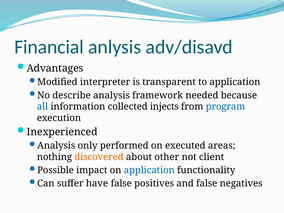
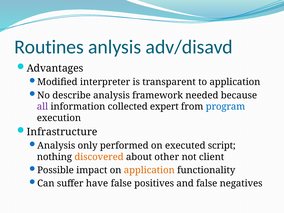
Financial: Financial -> Routines
all colour: blue -> purple
injects: injects -> expert
Inexperienced: Inexperienced -> Infrastructure
areas: areas -> script
application at (149, 170) colour: blue -> orange
